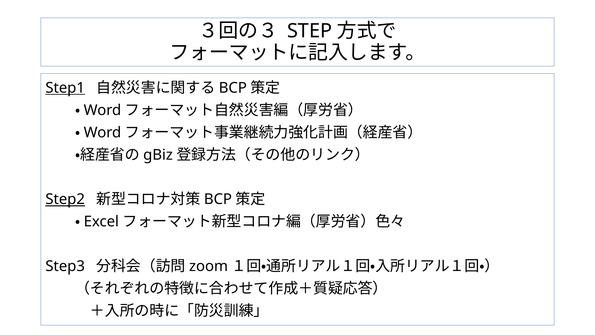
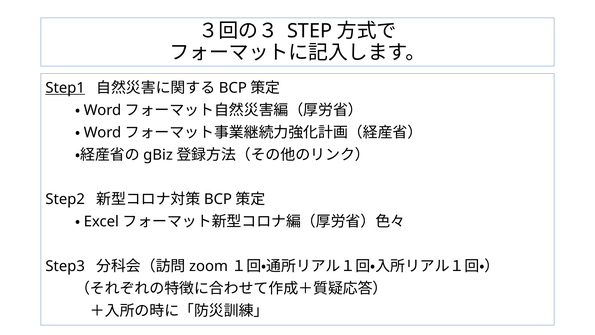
Step2 underline: present -> none
